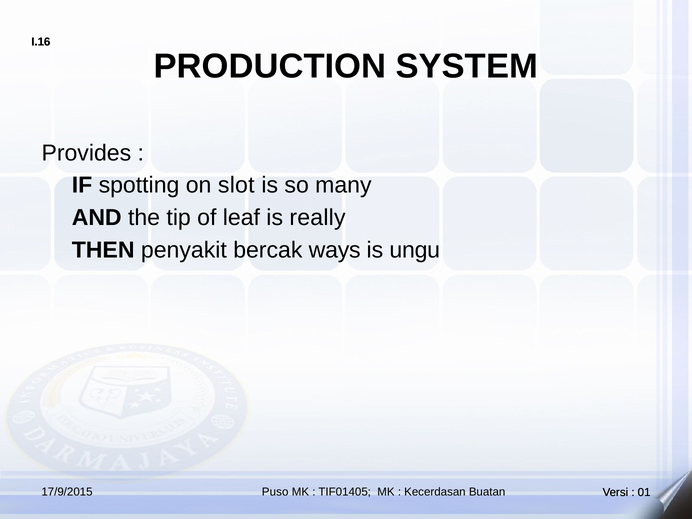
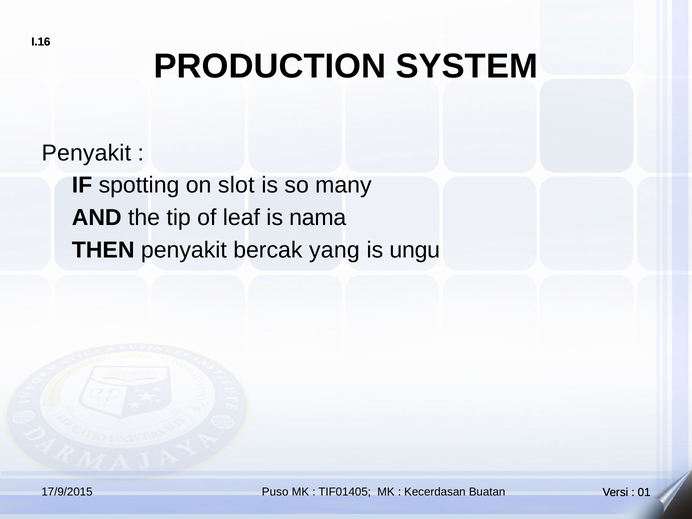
Provides at (86, 153): Provides -> Penyakit
really: really -> nama
ways: ways -> yang
